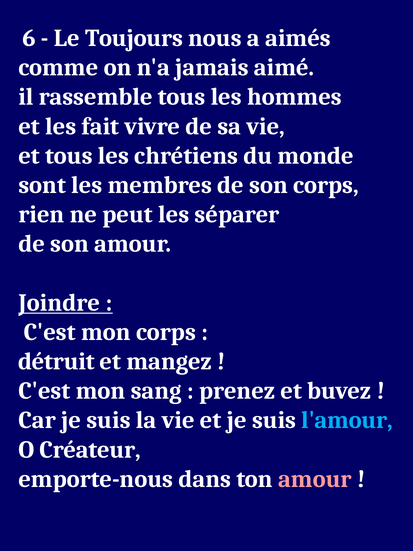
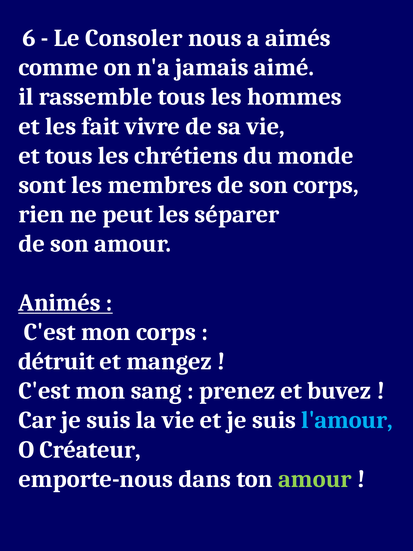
Toujours: Toujours -> Consoler
Joindre: Joindre -> Animés
amour at (315, 479) colour: pink -> light green
